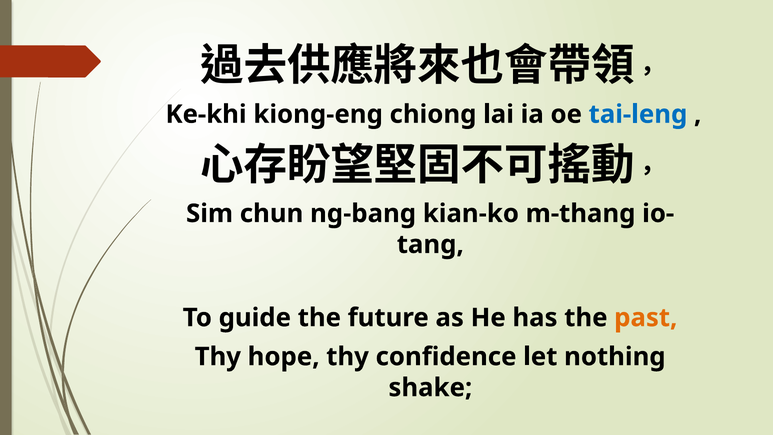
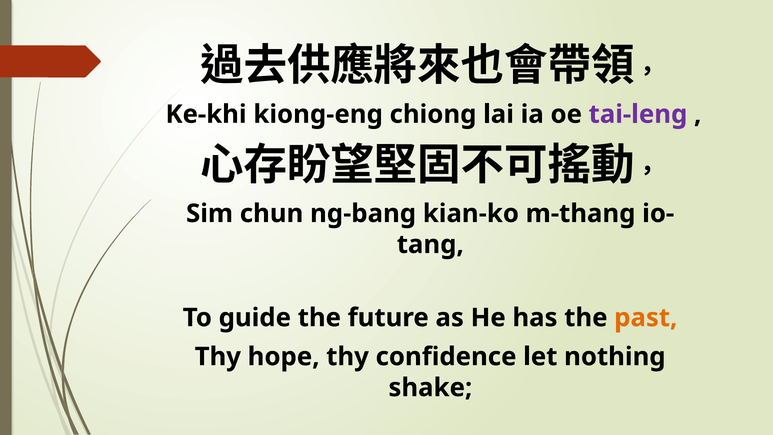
tai-leng colour: blue -> purple
